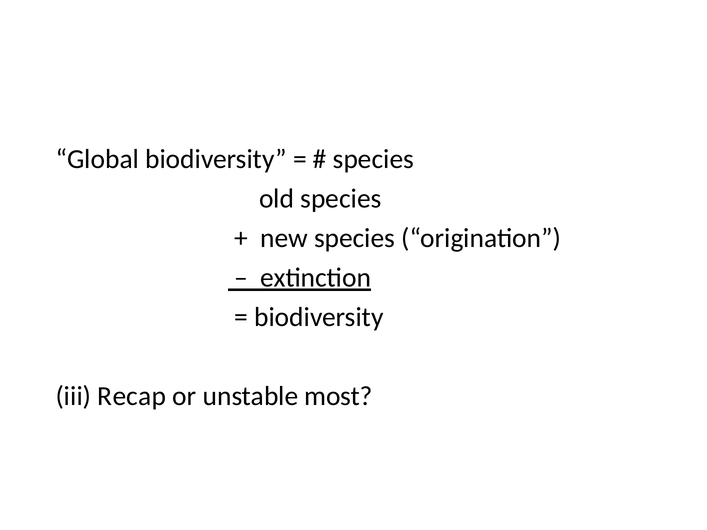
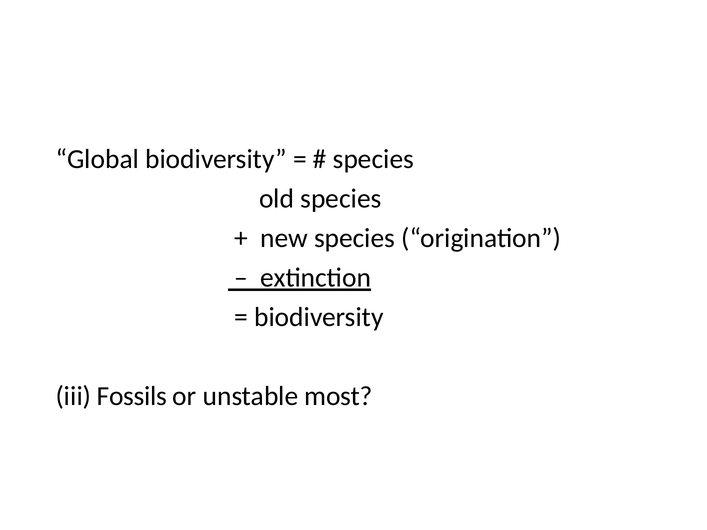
Recap: Recap -> Fossils
